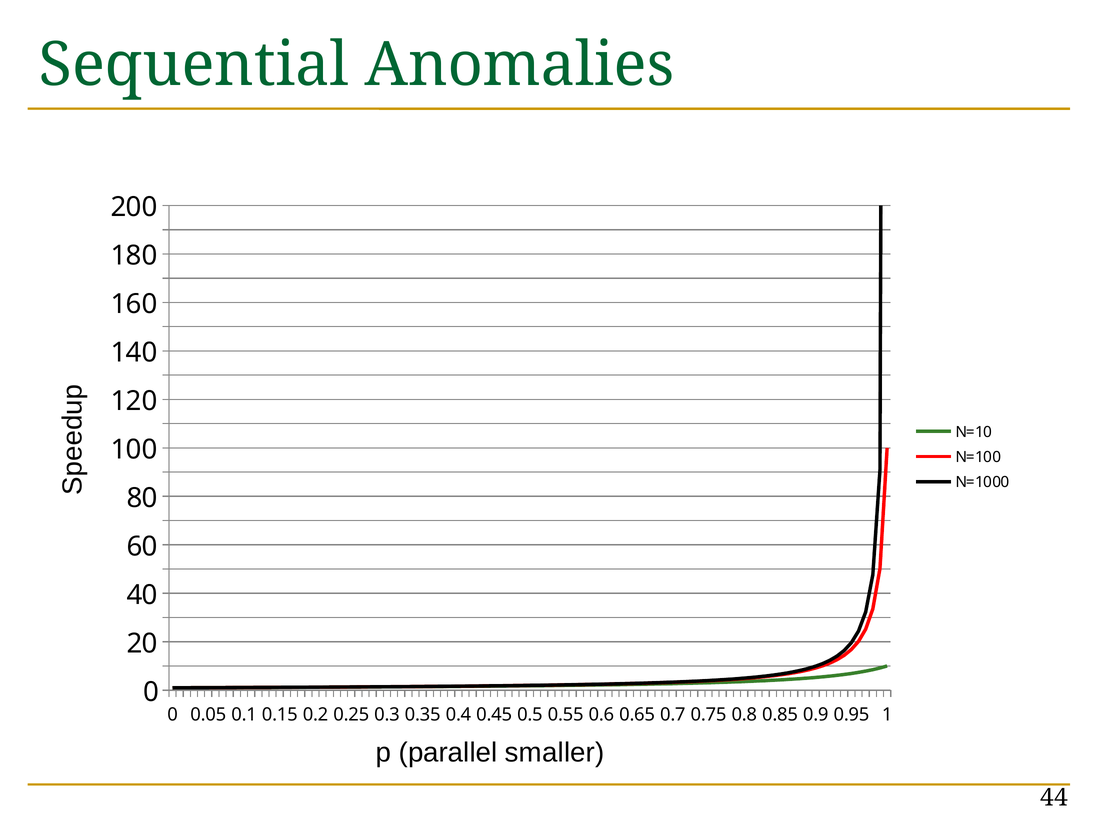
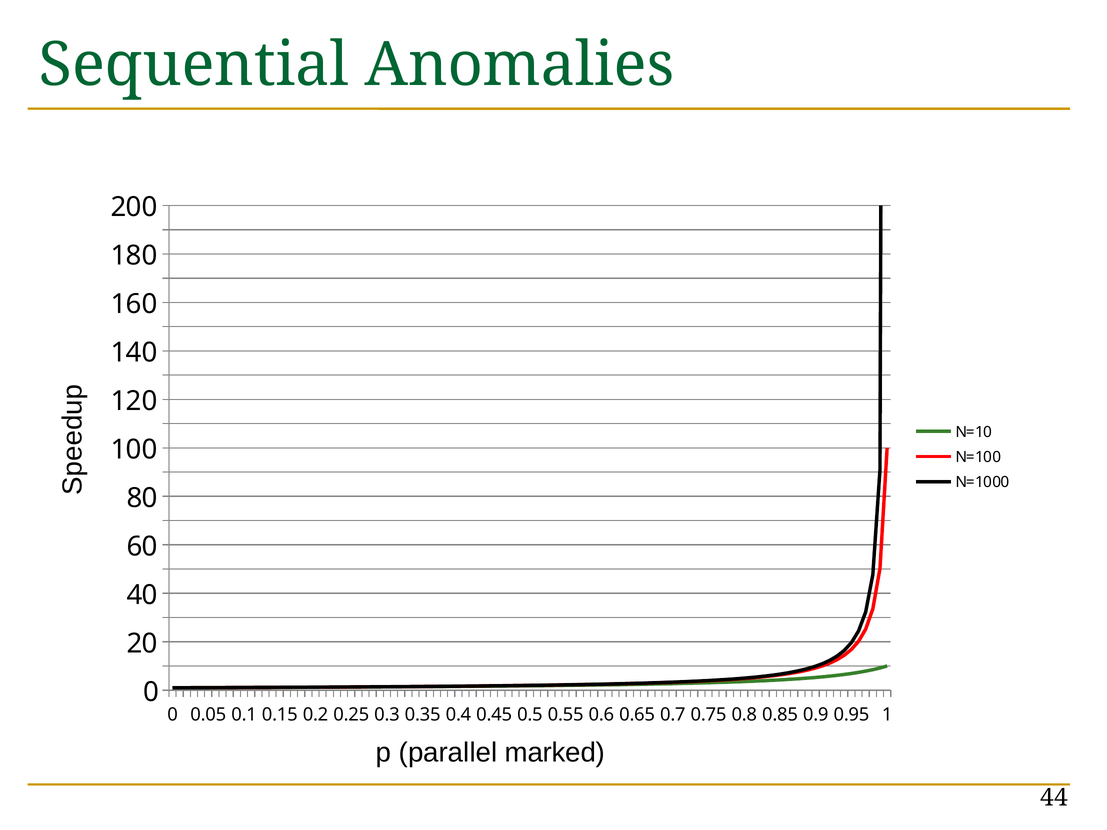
smaller: smaller -> marked
